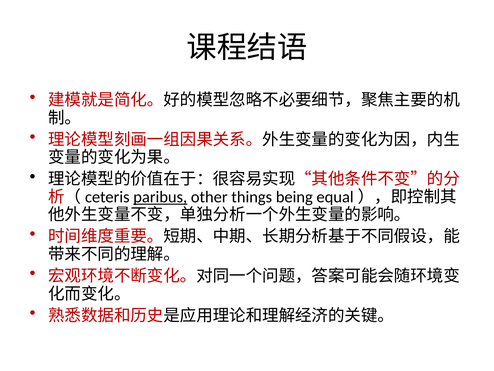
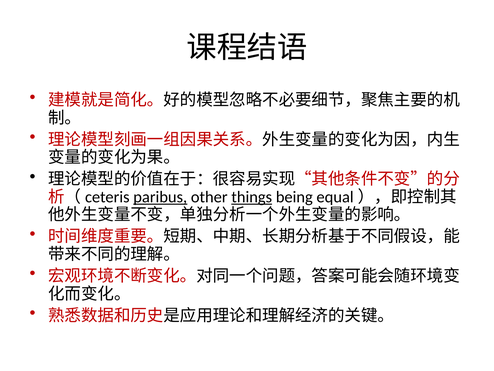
things underline: none -> present
